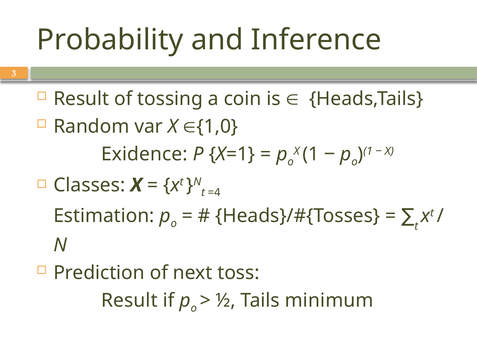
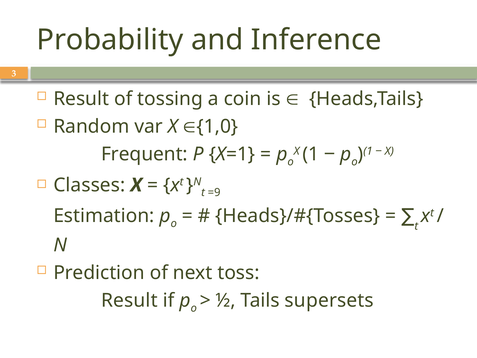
Exidence: Exidence -> Frequent
=4: =4 -> =9
minimum: minimum -> supersets
